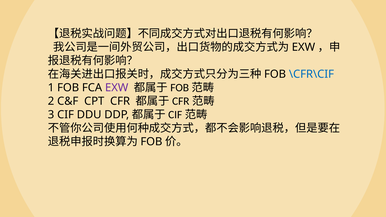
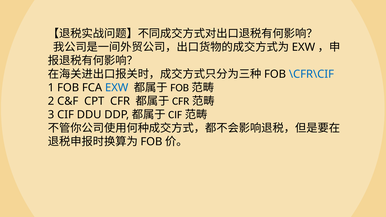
EXW at (117, 88) colour: purple -> blue
